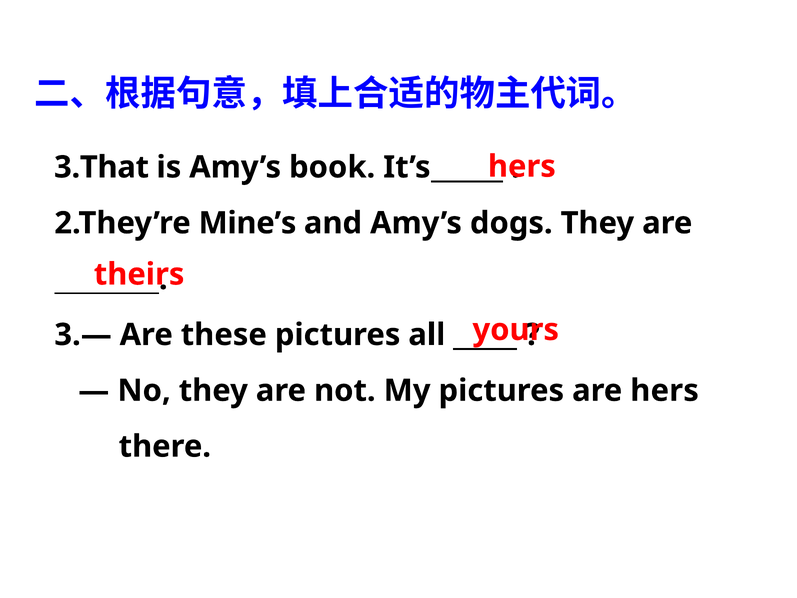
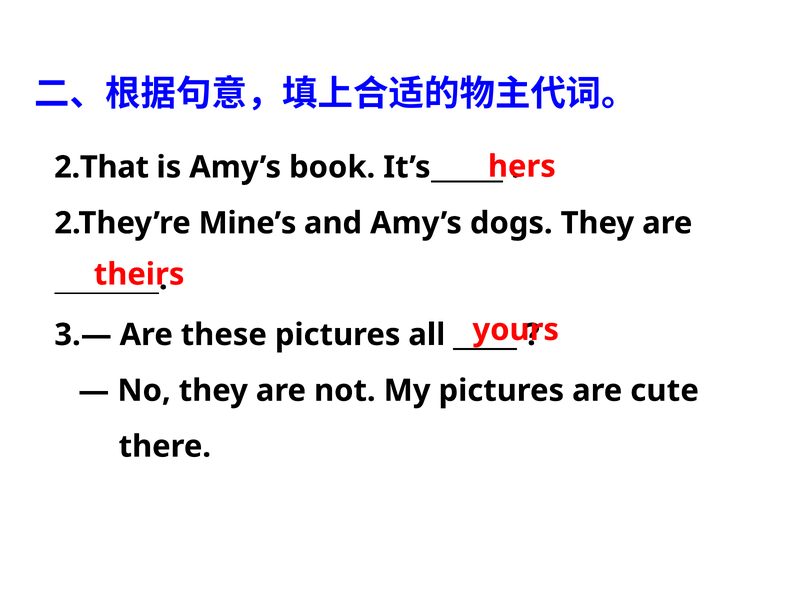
3.That: 3.That -> 2.That
are hers: hers -> cute
